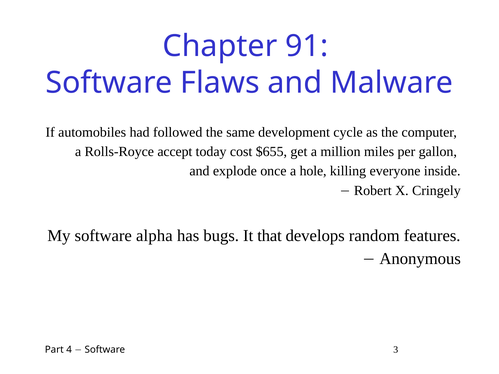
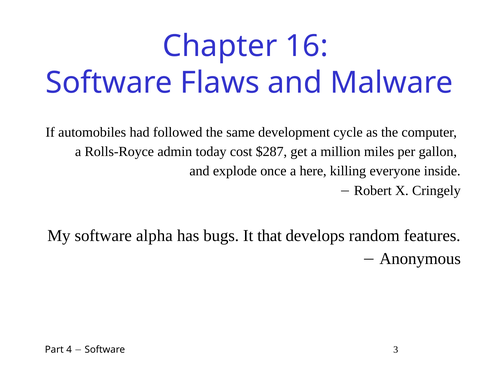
91: 91 -> 16
accept: accept -> admin
$655: $655 -> $287
hole: hole -> here
